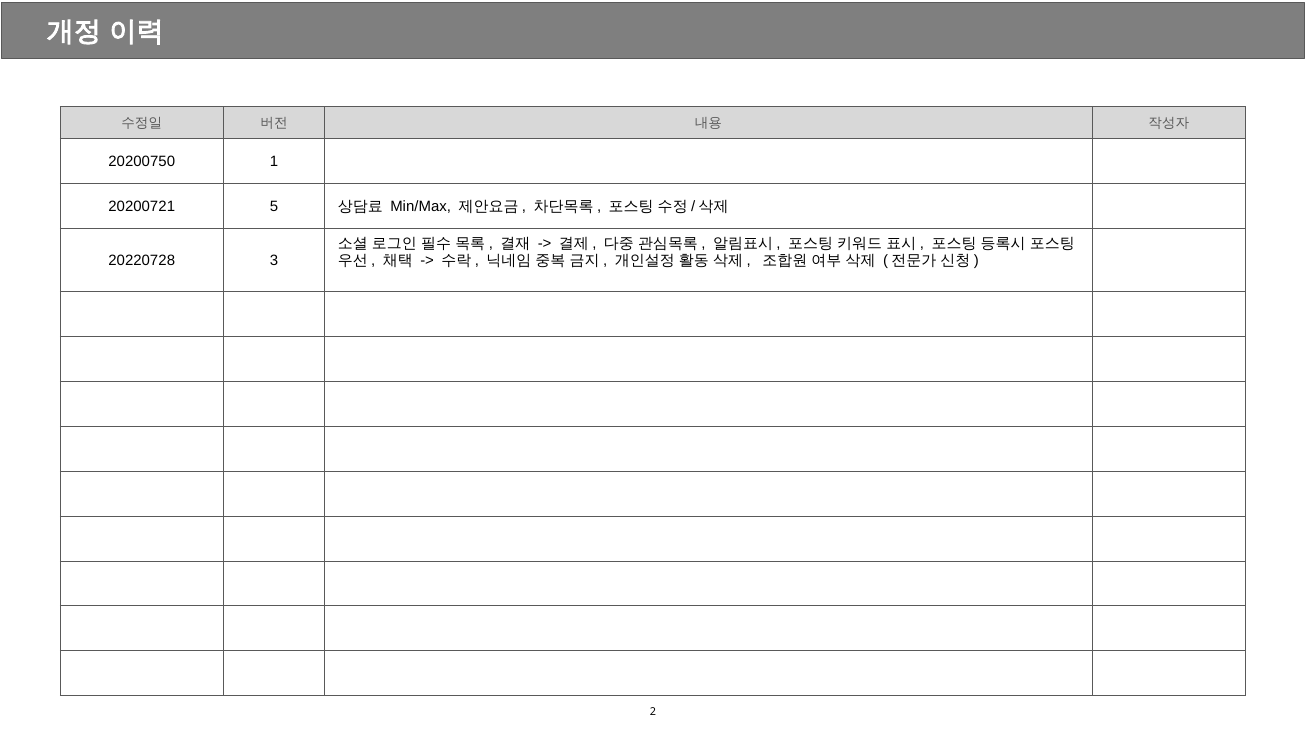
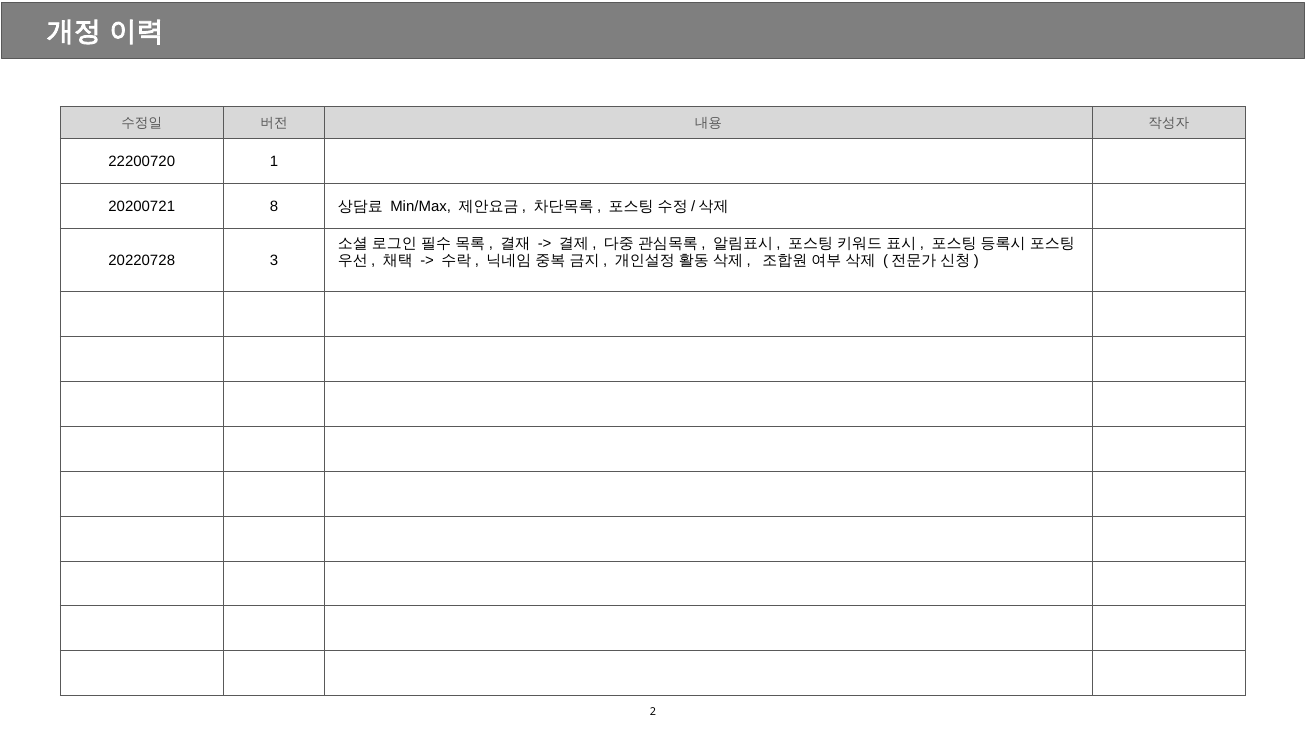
20200750: 20200750 -> 22200720
5: 5 -> 8
